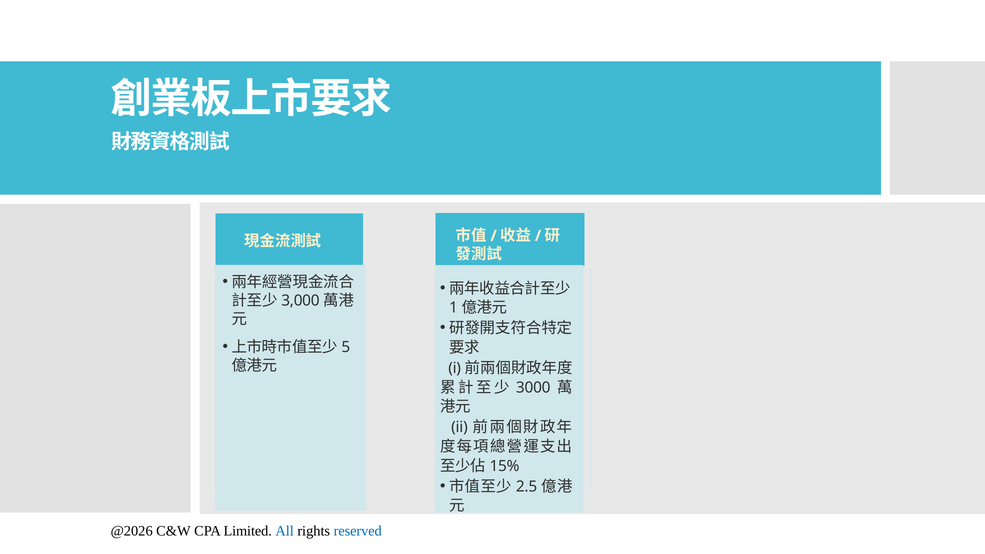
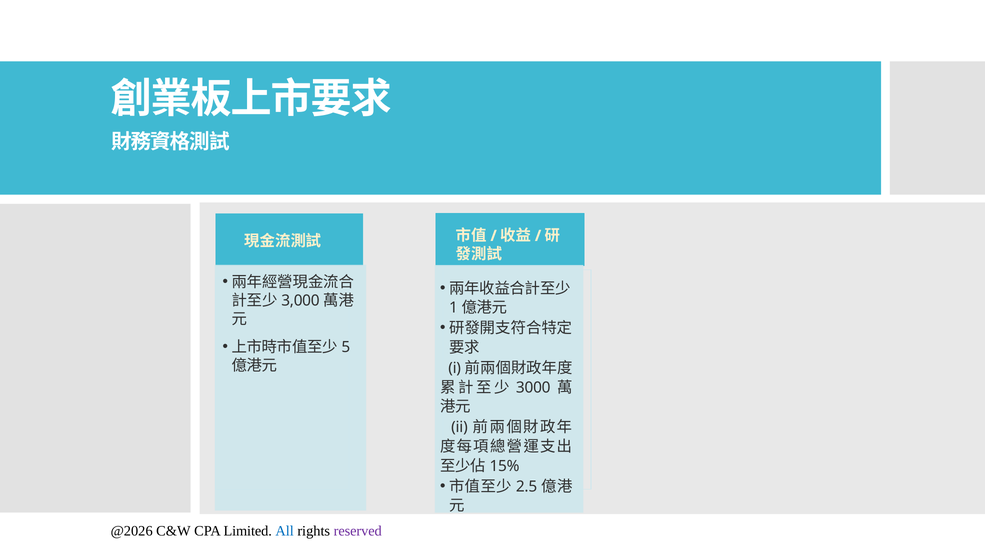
reserved colour: blue -> purple
